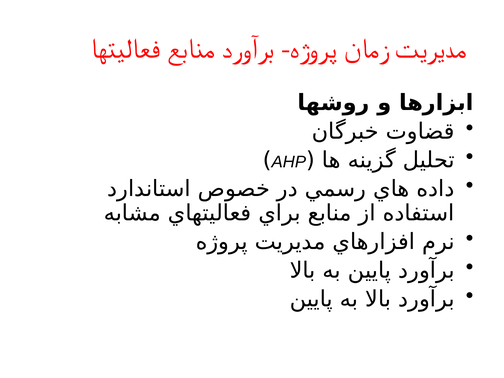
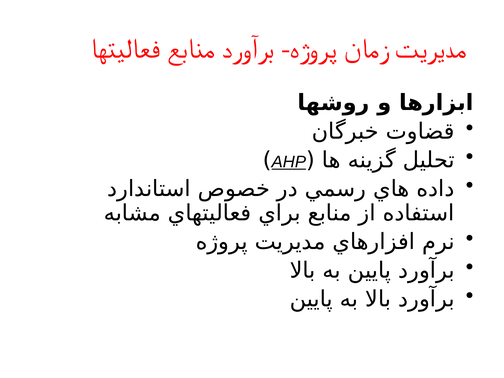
AHP underline: none -> present
